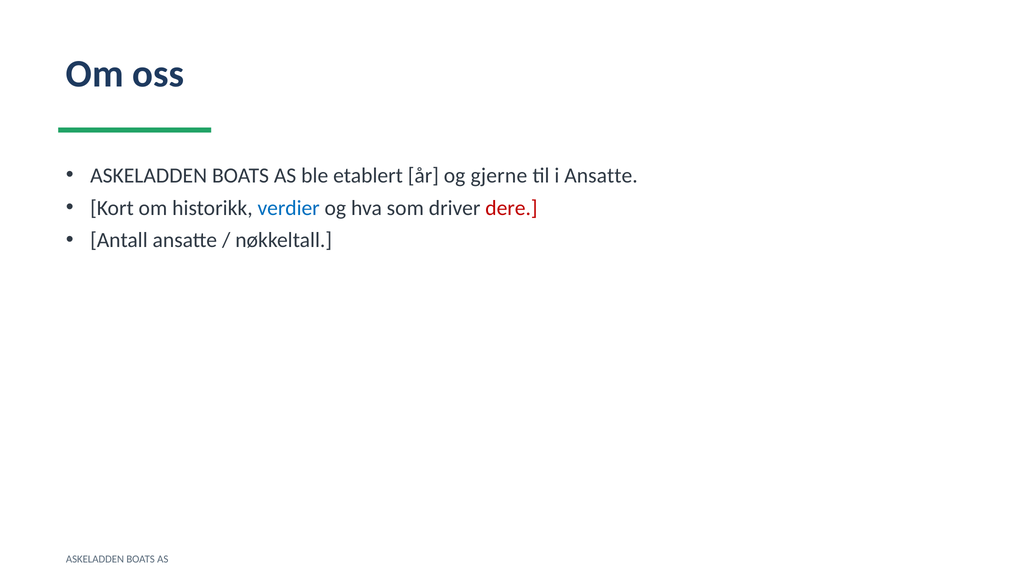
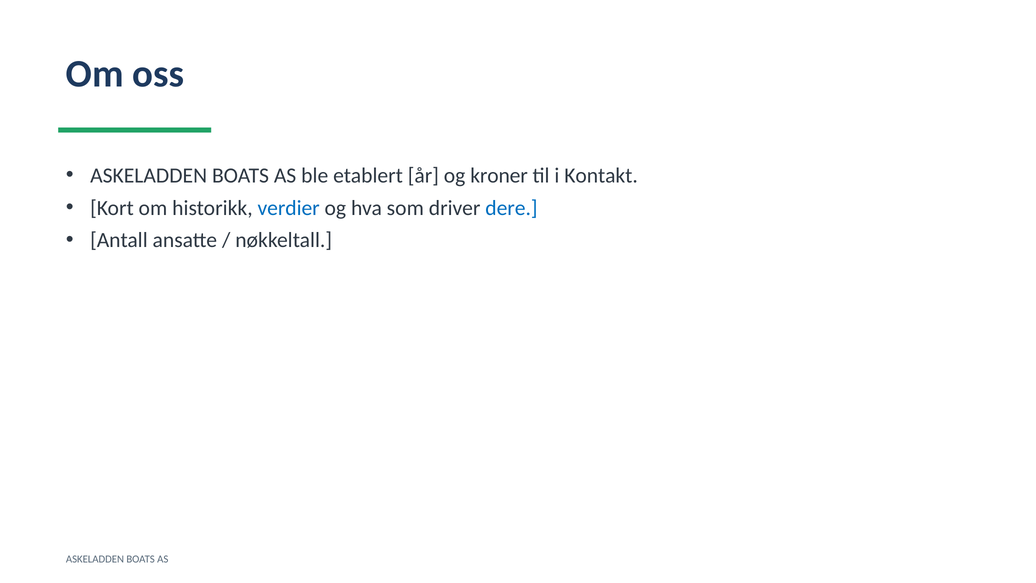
gjerne: gjerne -> kroner
i Ansatte: Ansatte -> Kontakt
dere colour: red -> blue
